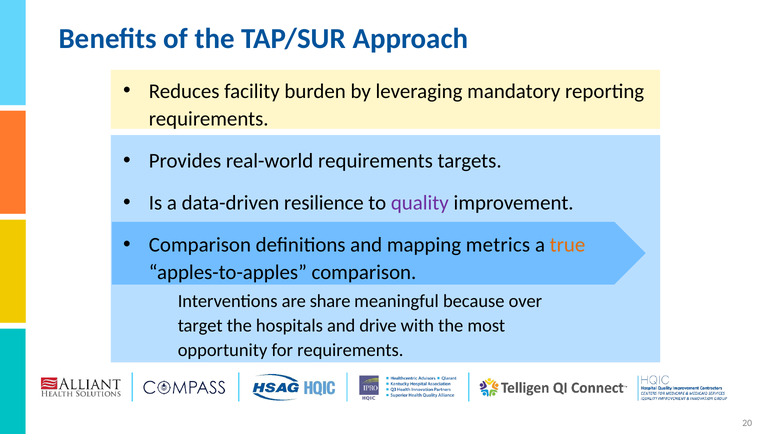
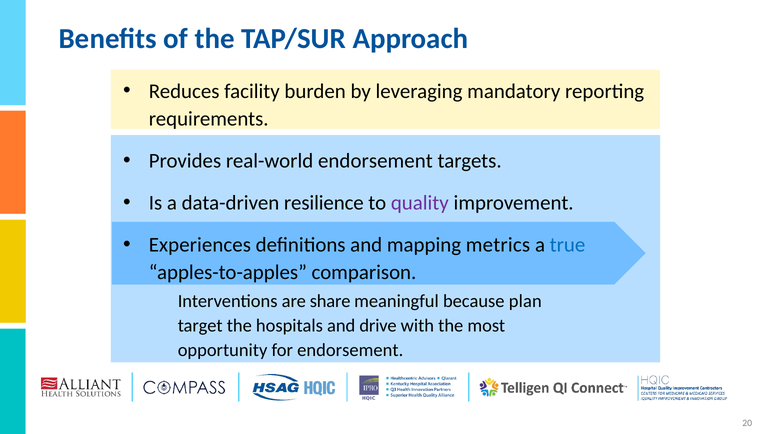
real-world requirements: requirements -> endorsement
Comparison at (200, 245): Comparison -> Experiences
true colour: orange -> blue
over: over -> plan
for requirements: requirements -> endorsement
